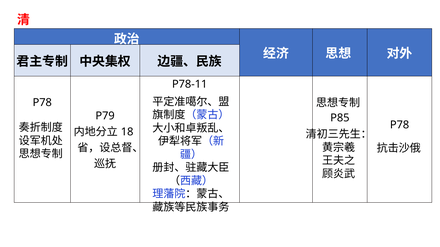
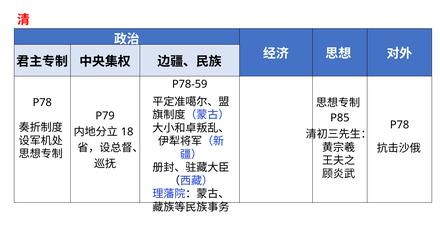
P78-11: P78-11 -> P78-59
